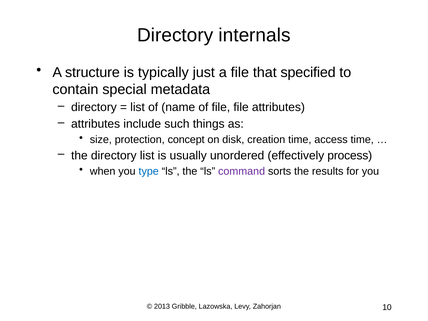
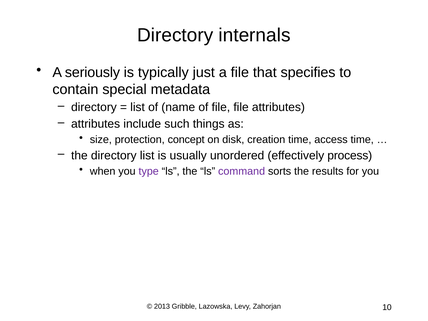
structure: structure -> seriously
specified: specified -> specifies
type colour: blue -> purple
